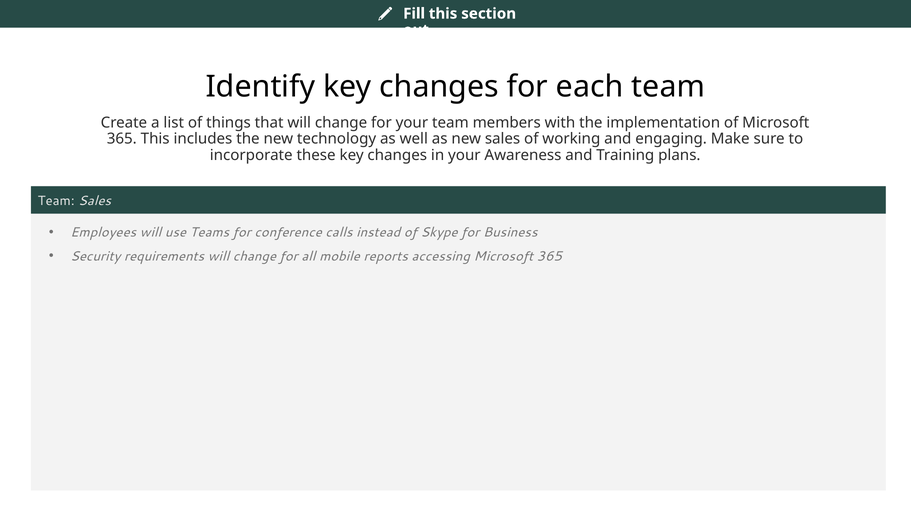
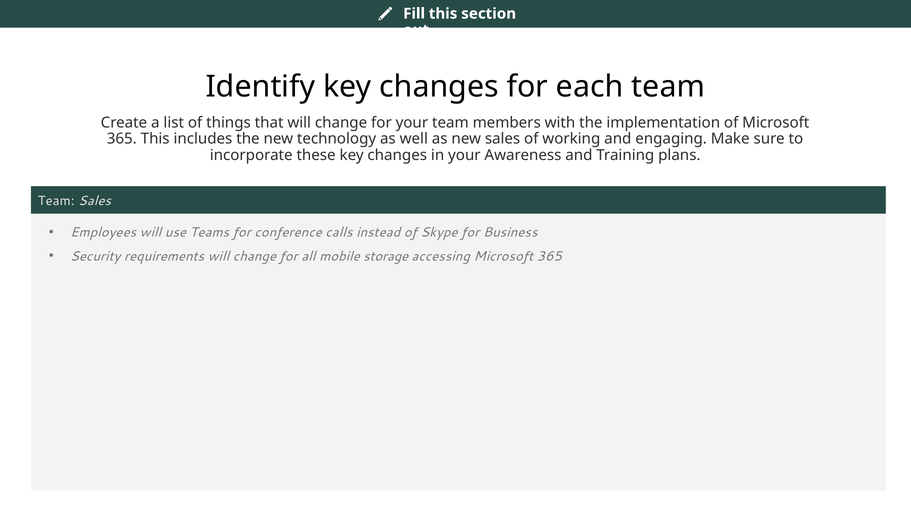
reports: reports -> storage
